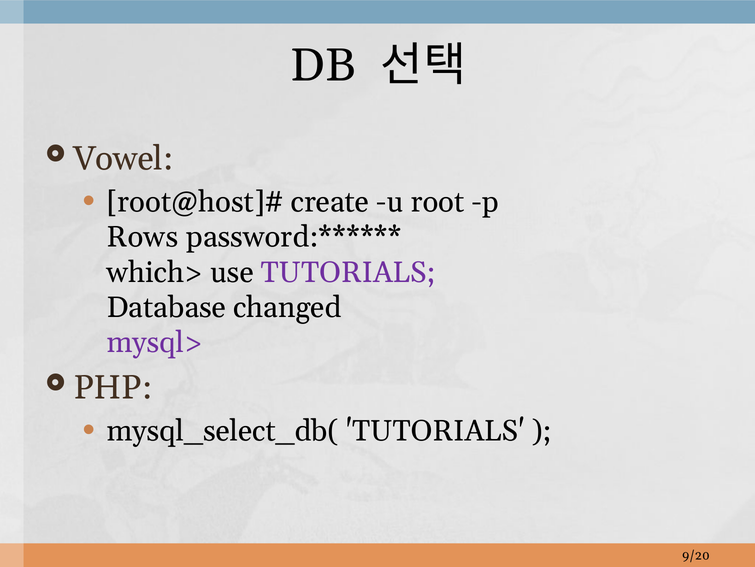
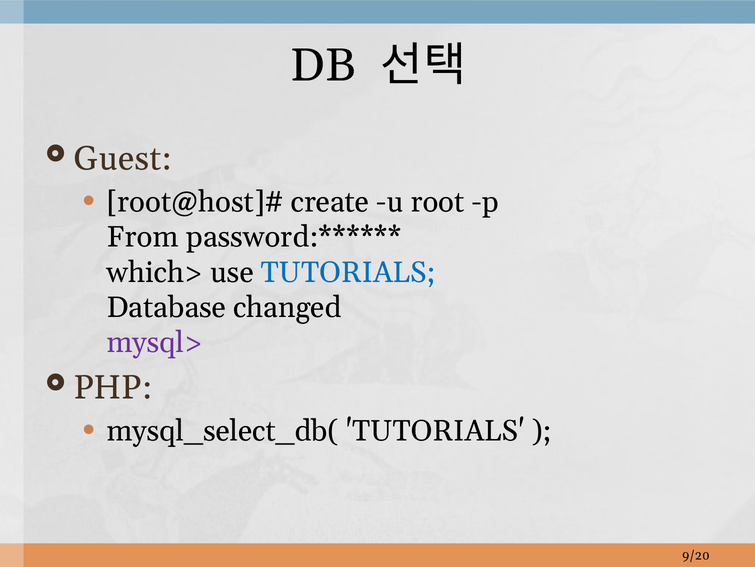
Vowel: Vowel -> Guest
Rows: Rows -> From
TUTORIALS at (348, 272) colour: purple -> blue
